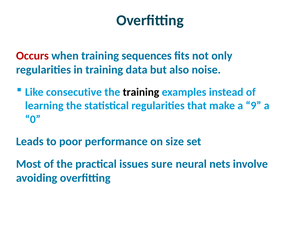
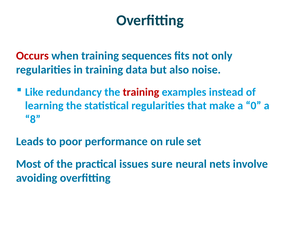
consecutive: consecutive -> redundancy
training at (141, 92) colour: black -> red
9: 9 -> 0
0: 0 -> 8
size: size -> rule
